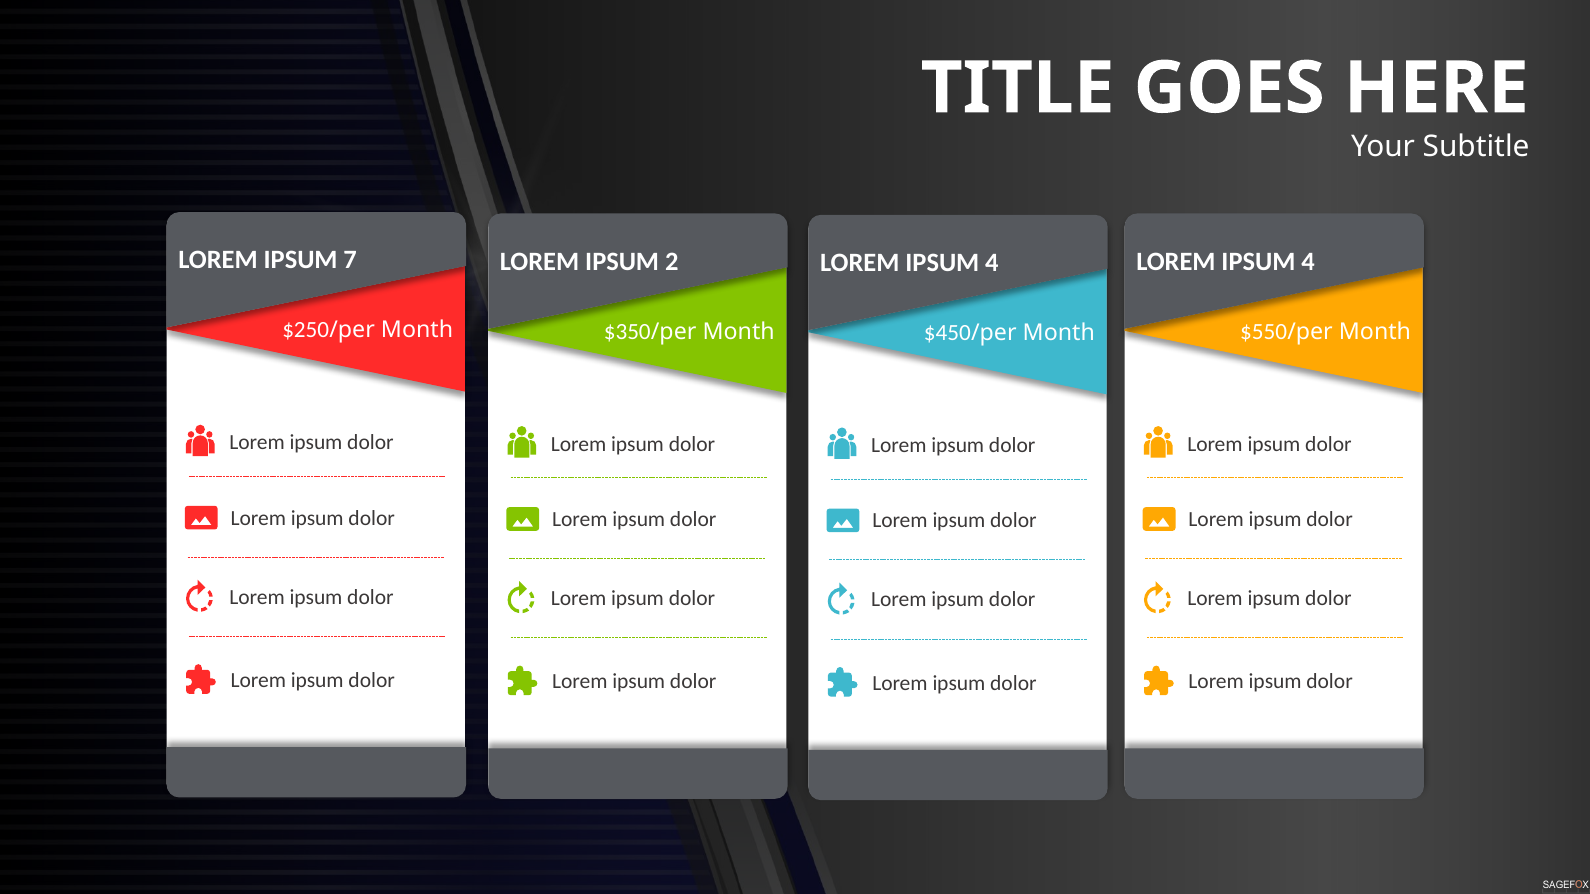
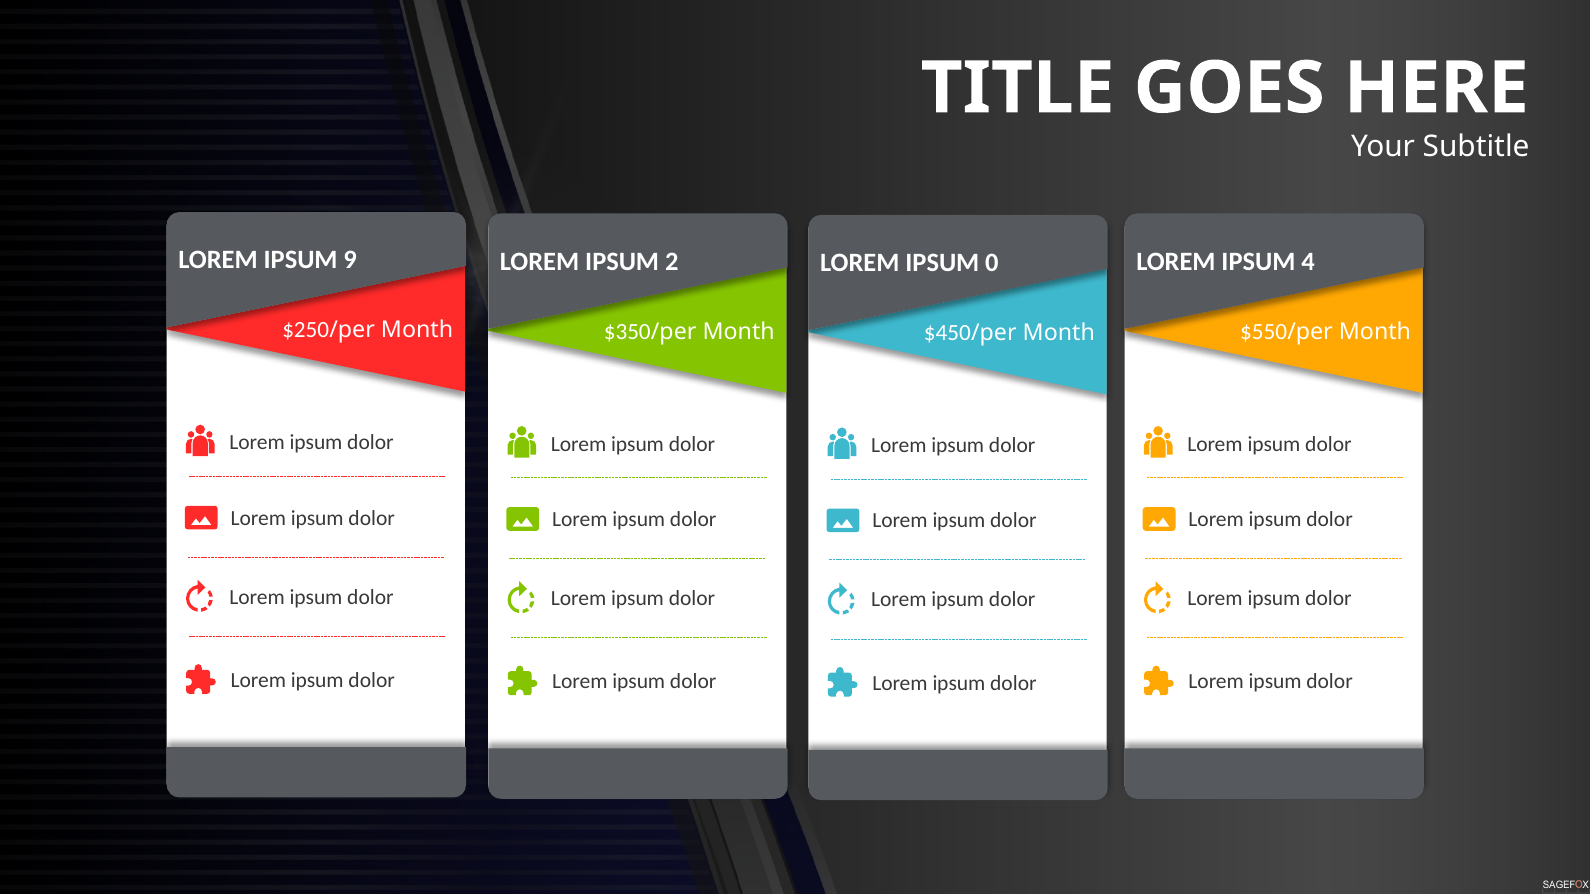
7: 7 -> 9
4 at (992, 263): 4 -> 0
